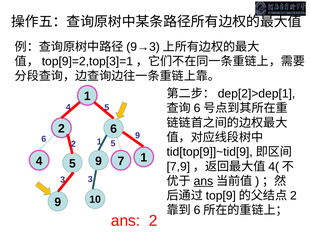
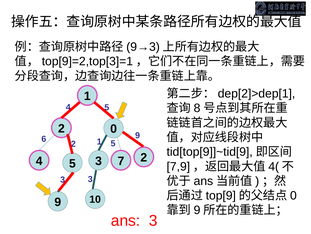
6 at (197, 108): 6 -> 8
2 6: 6 -> 0
4 5 9: 9 -> 3
7 1: 1 -> 2
ans at (203, 180) underline: present -> none
2 at (293, 195): 2 -> 0
6 at (197, 210): 6 -> 9
ans 2: 2 -> 3
